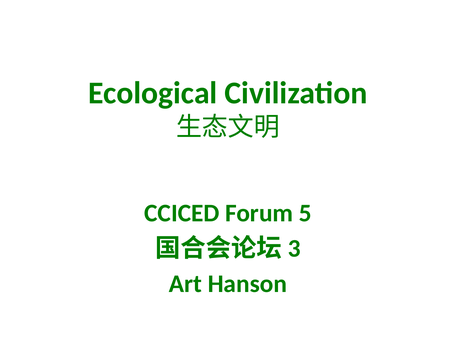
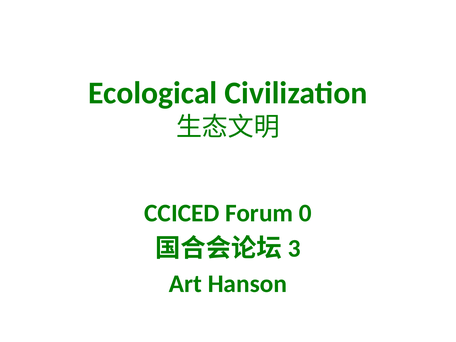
5: 5 -> 0
